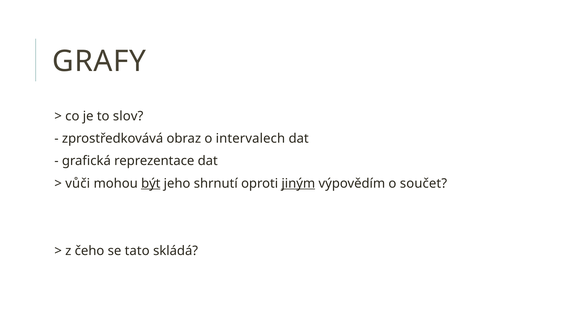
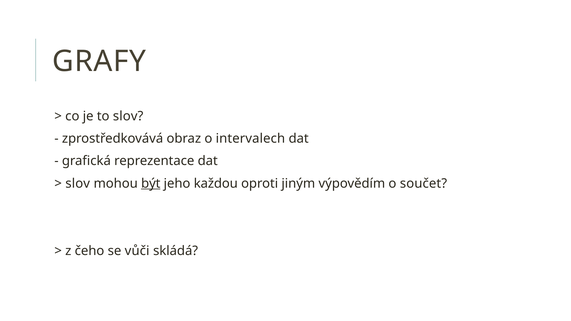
vůči at (78, 184): vůči -> slov
shrnutí: shrnutí -> každou
jiným underline: present -> none
tato: tato -> vůči
